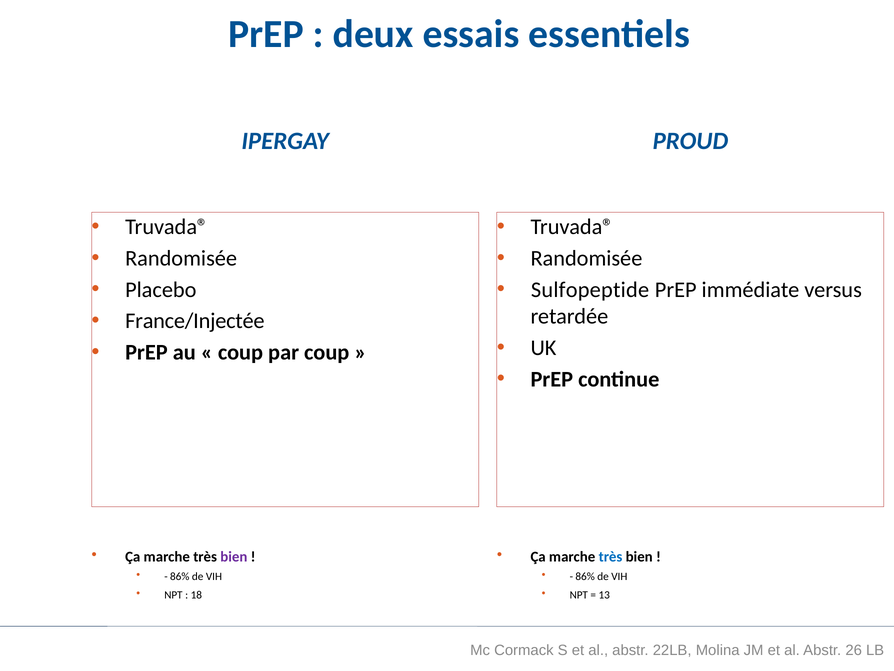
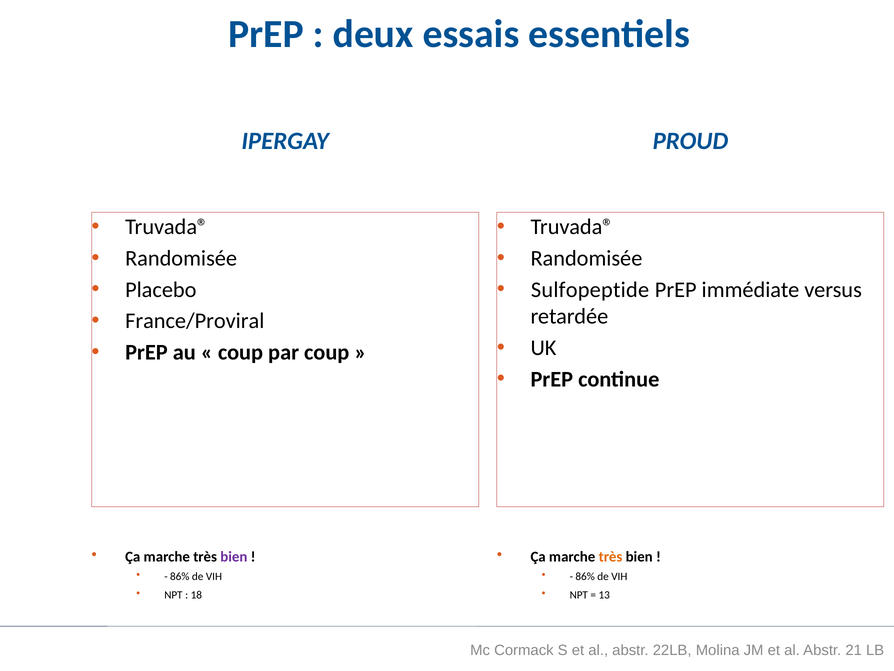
France/Injectée: France/Injectée -> France/Proviral
très at (611, 556) colour: blue -> orange
26: 26 -> 21
